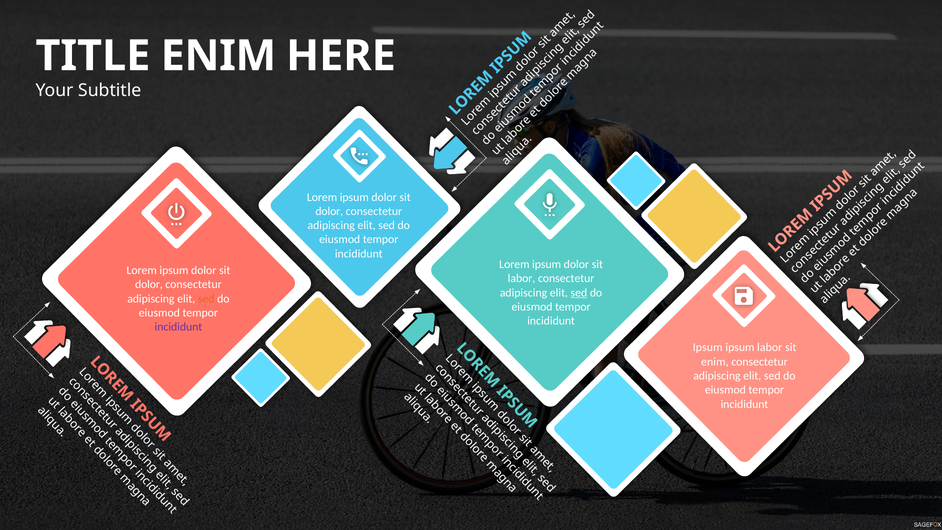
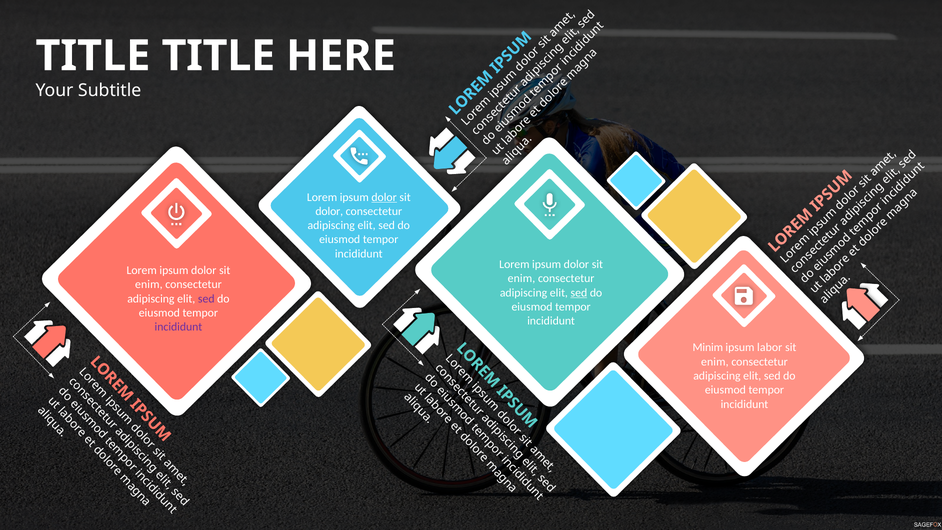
ENIM at (218, 56): ENIM -> TITLE
dolor at (384, 197) underline: none -> present
labor at (522, 278): labor -> enim
dolor at (149, 284): dolor -> enim
sed at (206, 299) colour: orange -> purple
Ipsum at (708, 348): Ipsum -> Minim
